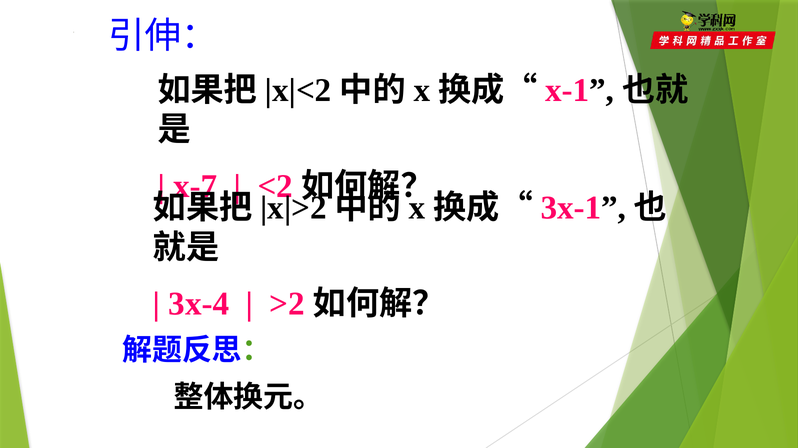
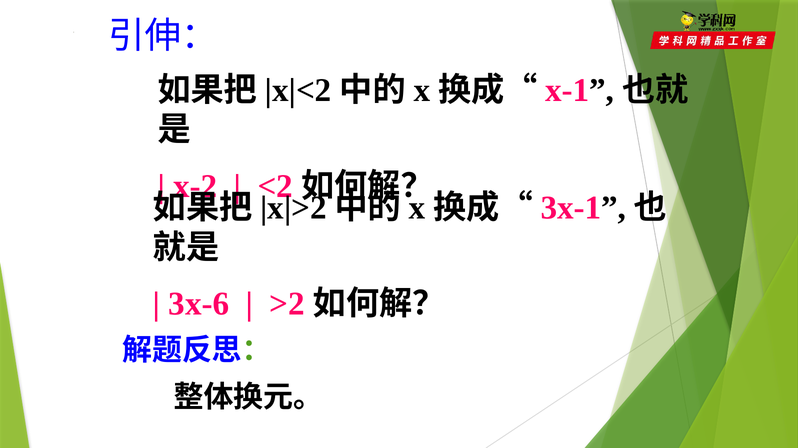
x-7: x-7 -> x-2
3x-4: 3x-4 -> 3x-6
